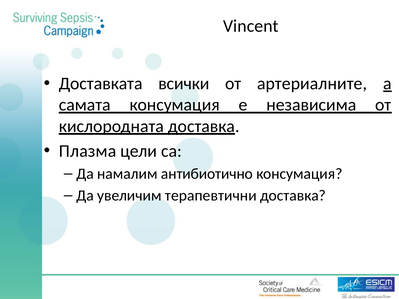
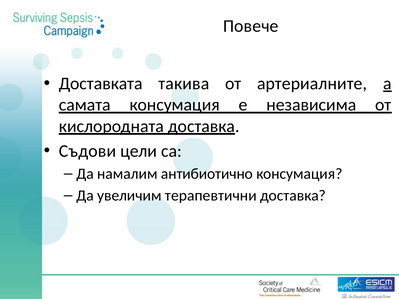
Vincent: Vincent -> Повече
всички: всички -> такива
Плазма: Плазма -> Съдови
